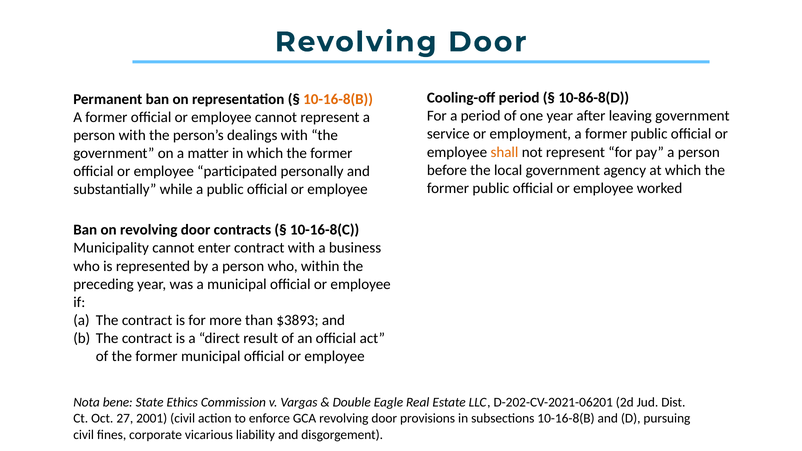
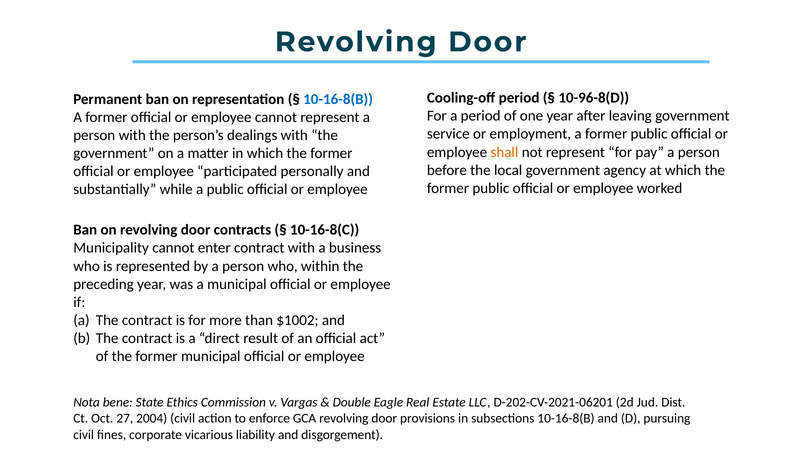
10-86-8(D: 10-86-8(D -> 10-96-8(D
10-16-8(B at (338, 99) colour: orange -> blue
$3893: $3893 -> $1002
2001: 2001 -> 2004
